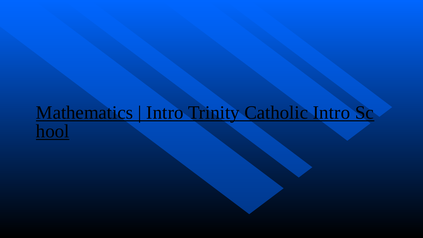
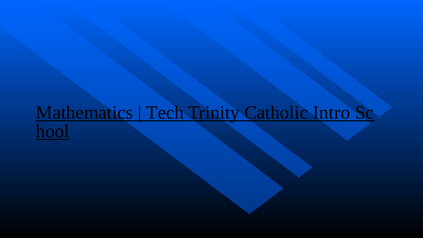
Intro at (165, 113): Intro -> Tech
